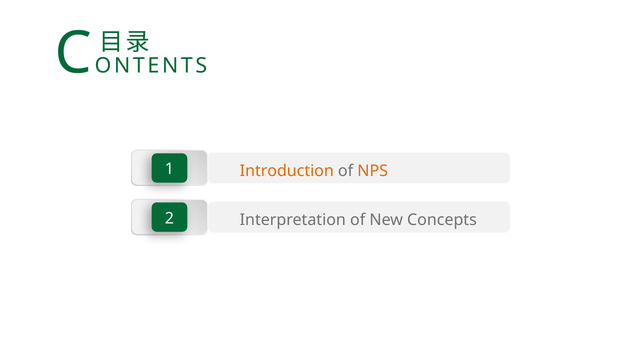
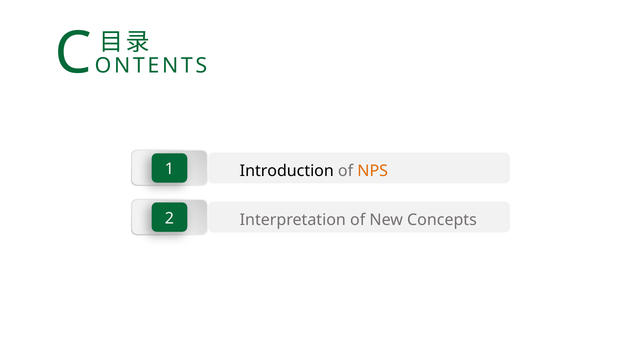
Introduction colour: orange -> black
